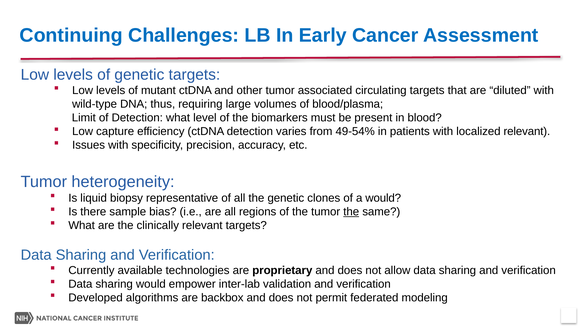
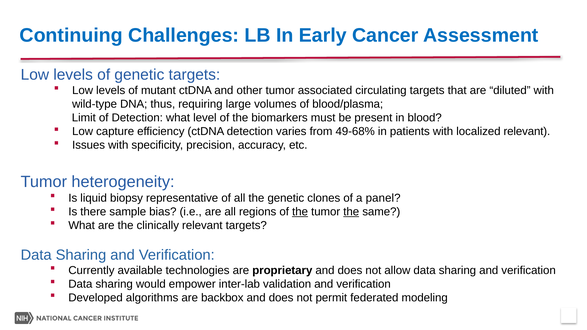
49-54%: 49-54% -> 49-68%
a would: would -> panel
the at (300, 212) underline: none -> present
